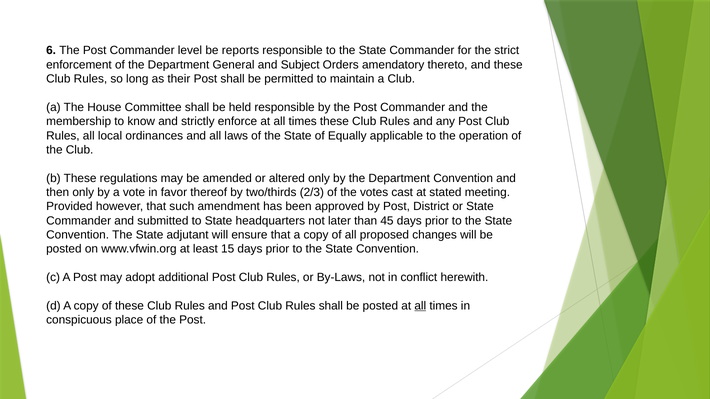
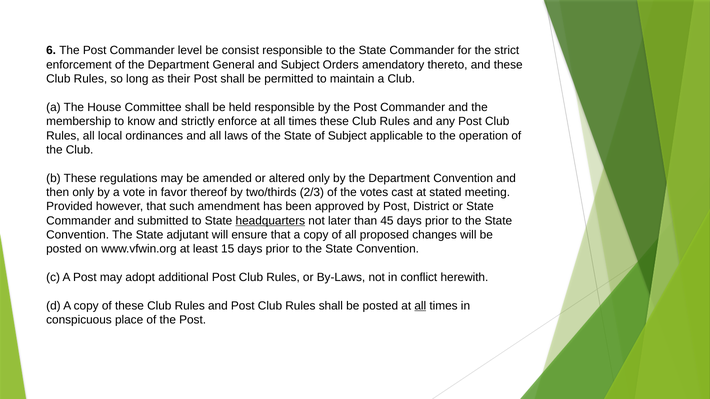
reports: reports -> consist
of Equally: Equally -> Subject
headquarters underline: none -> present
